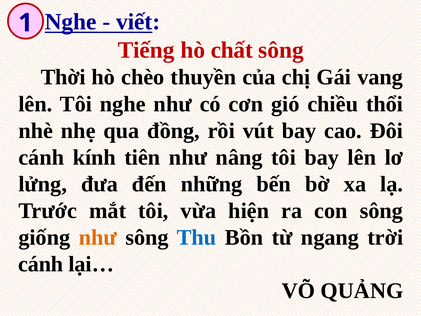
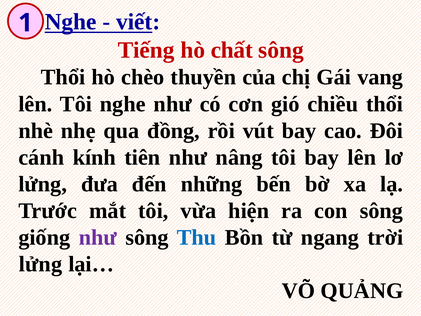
Thời at (63, 77): Thời -> Thổi
như at (98, 237) colour: orange -> purple
cánh at (41, 264): cánh -> lửng
